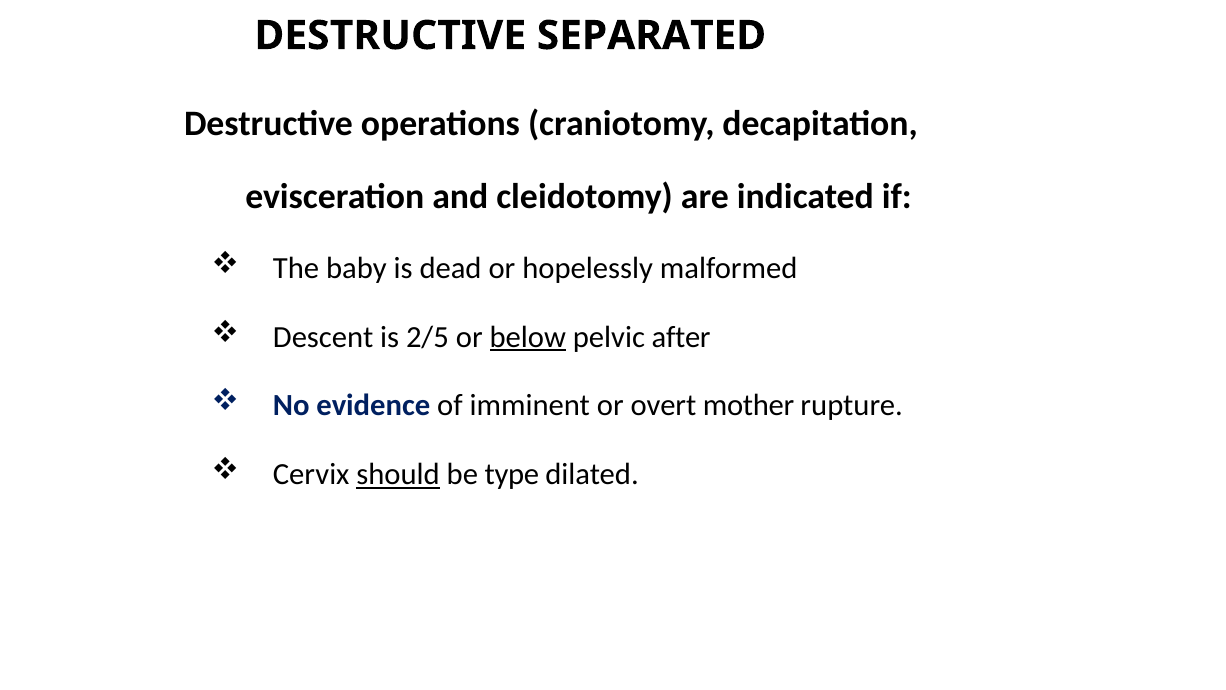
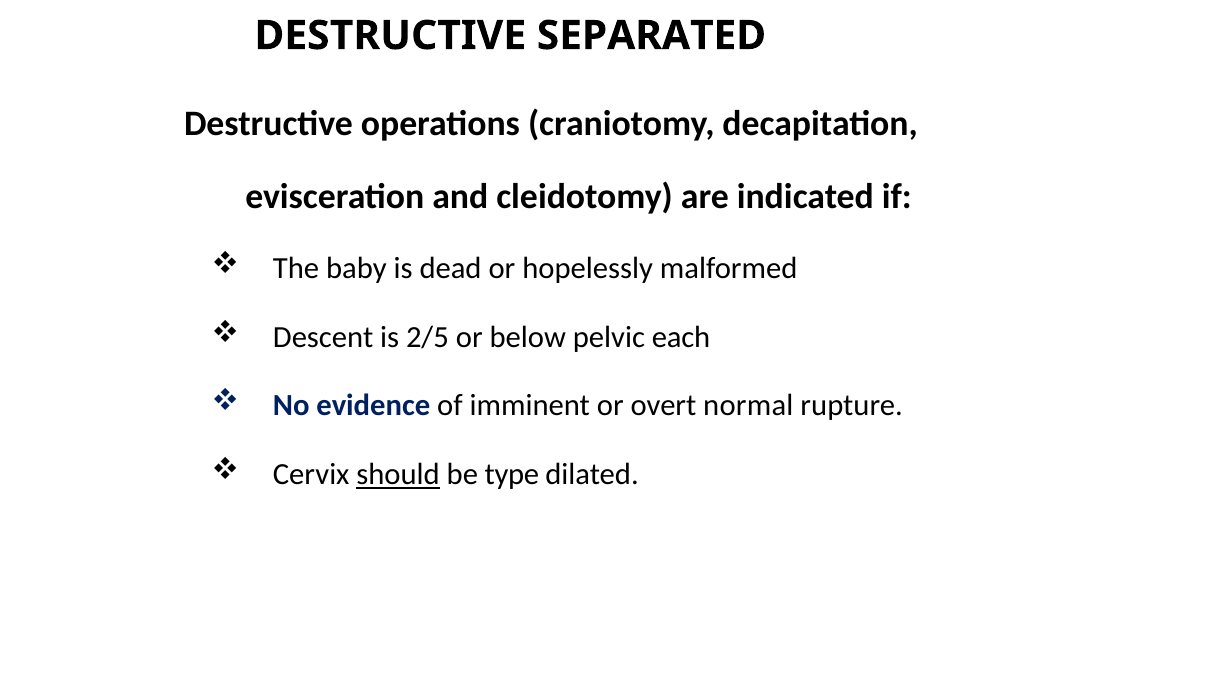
below underline: present -> none
after: after -> each
mother: mother -> normal
